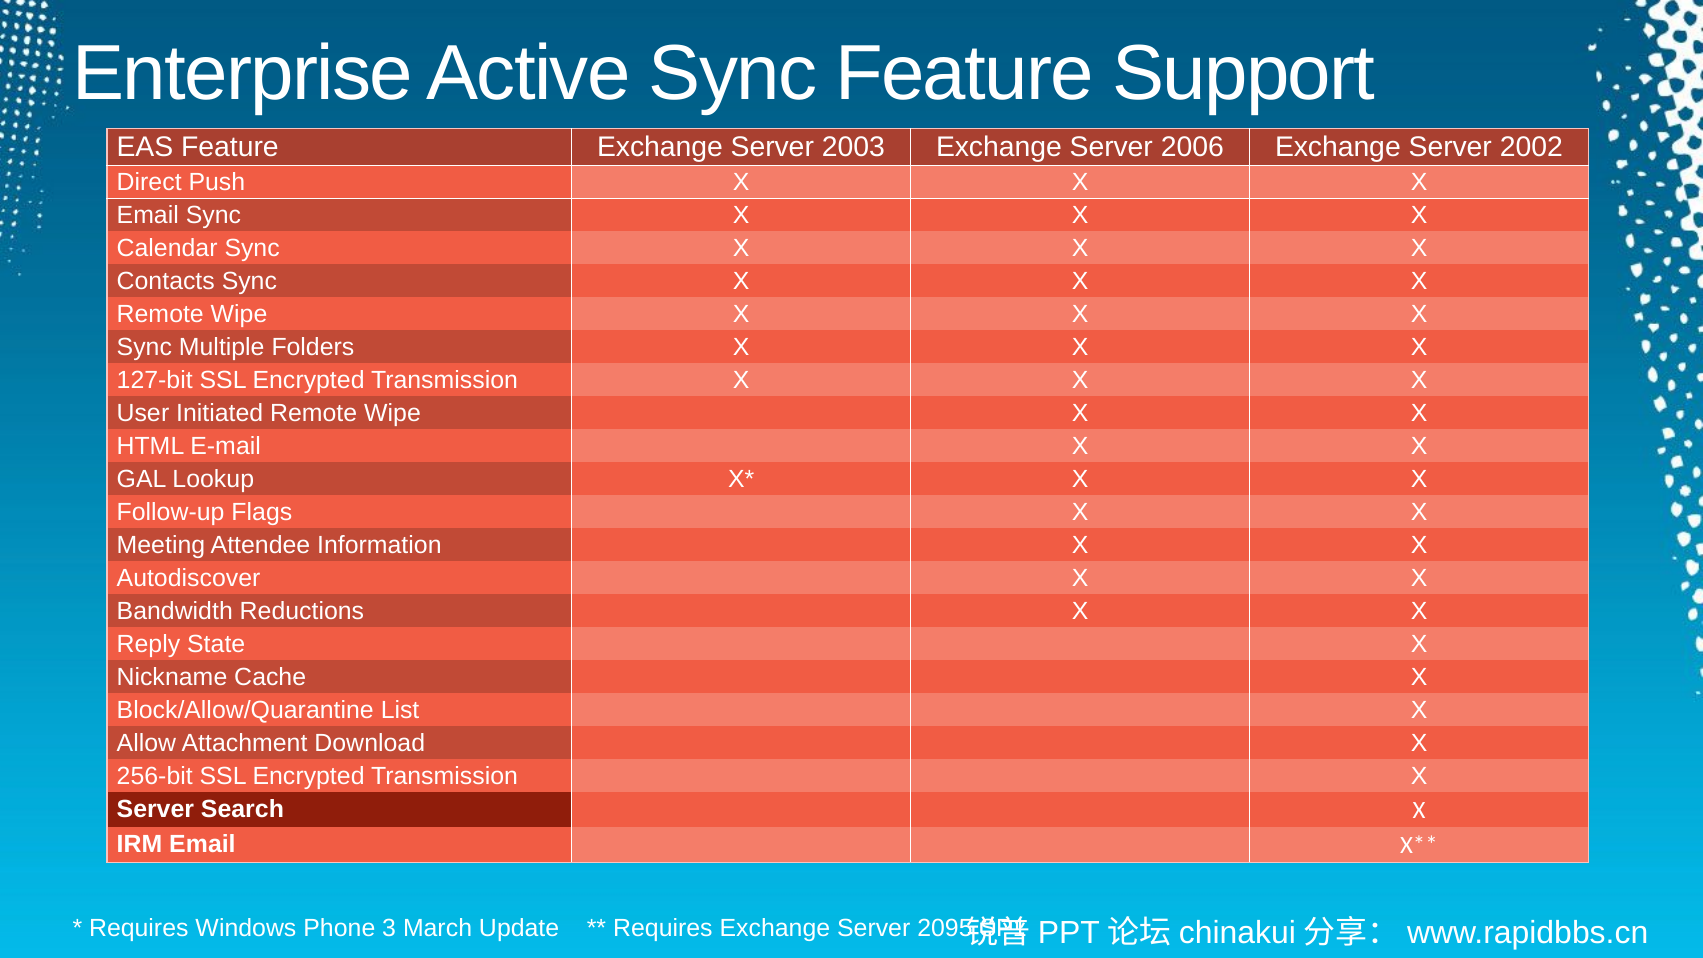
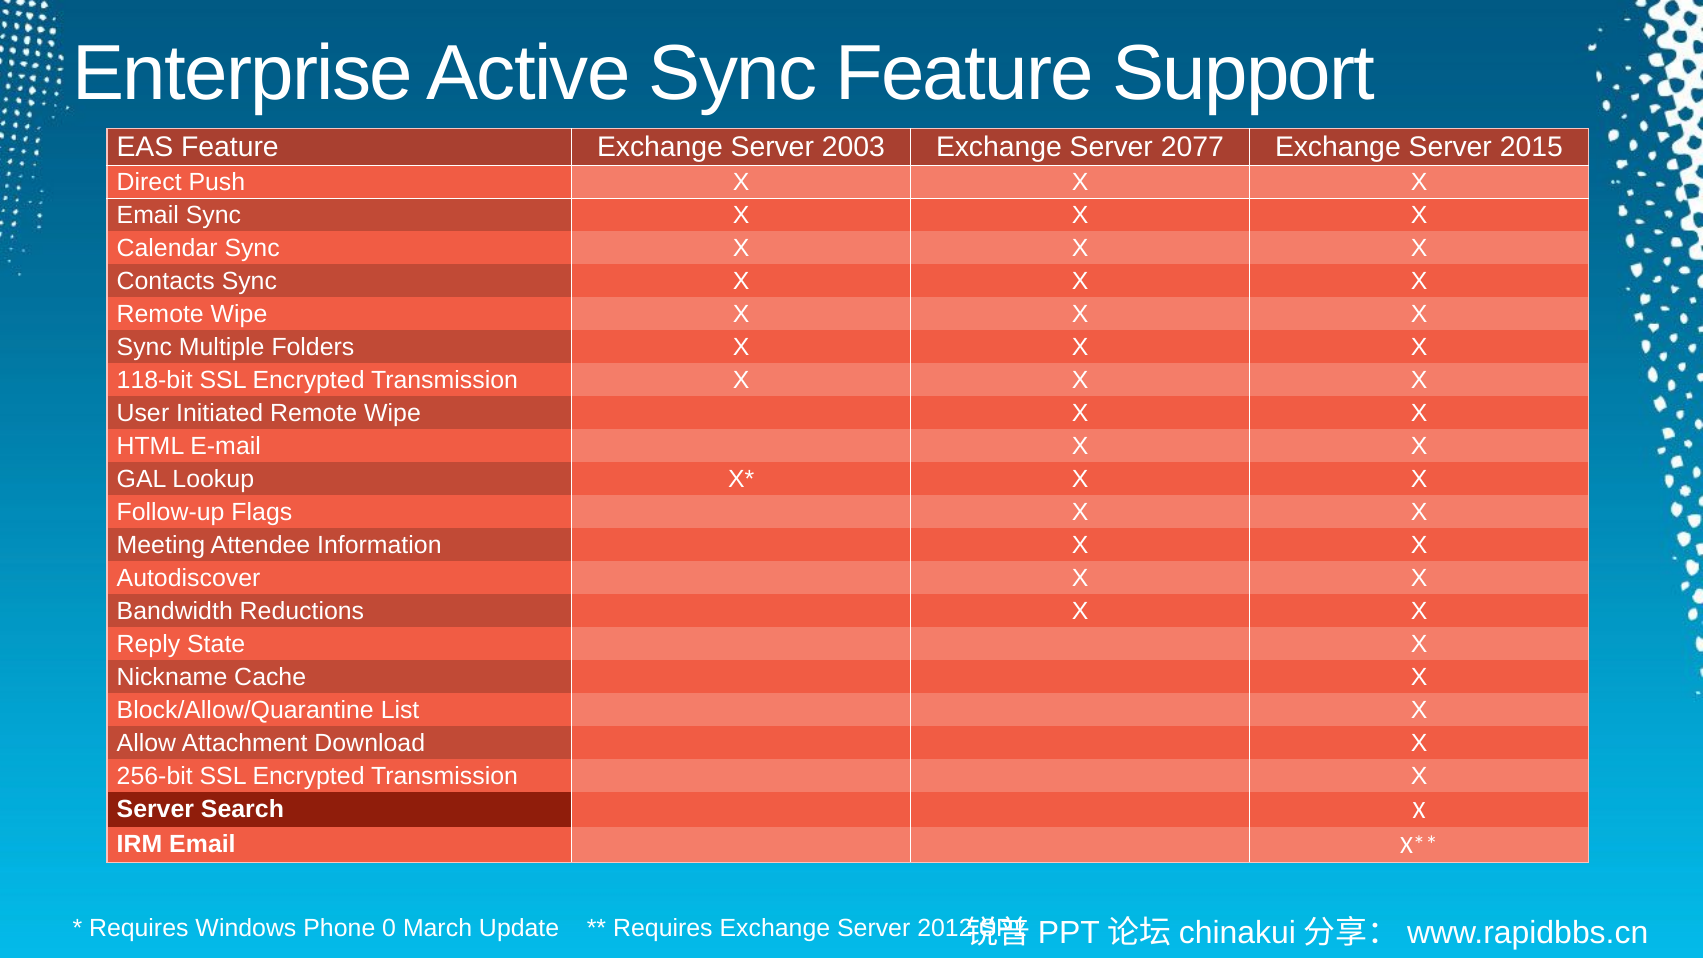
2006: 2006 -> 2077
2002: 2002 -> 2015
127-bit: 127-bit -> 118-bit
3: 3 -> 0
2095: 2095 -> 2012
